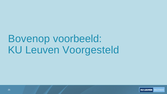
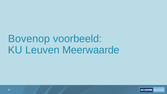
Voorgesteld: Voorgesteld -> Meerwaarde
